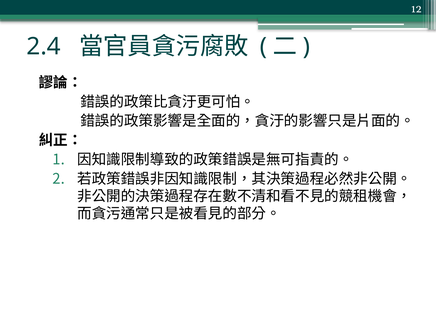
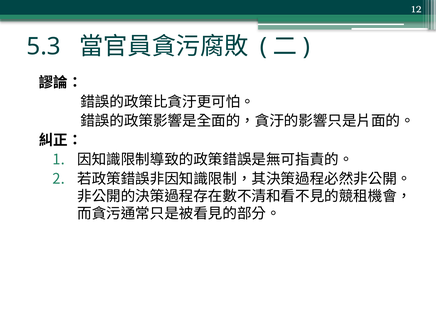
2.4: 2.4 -> 5.3
